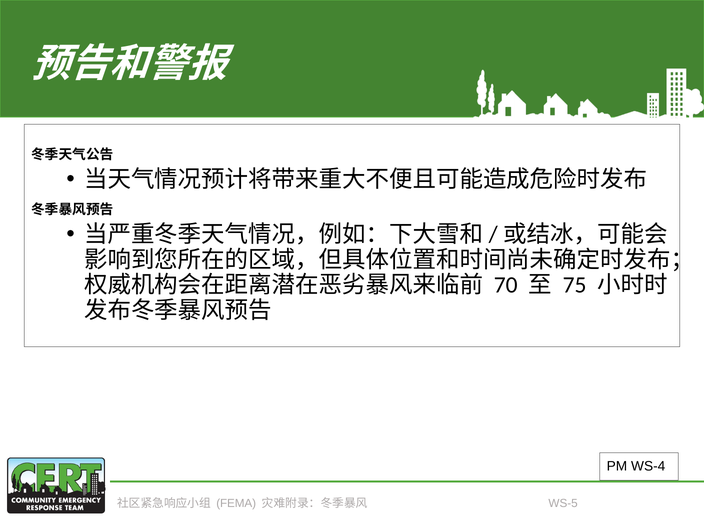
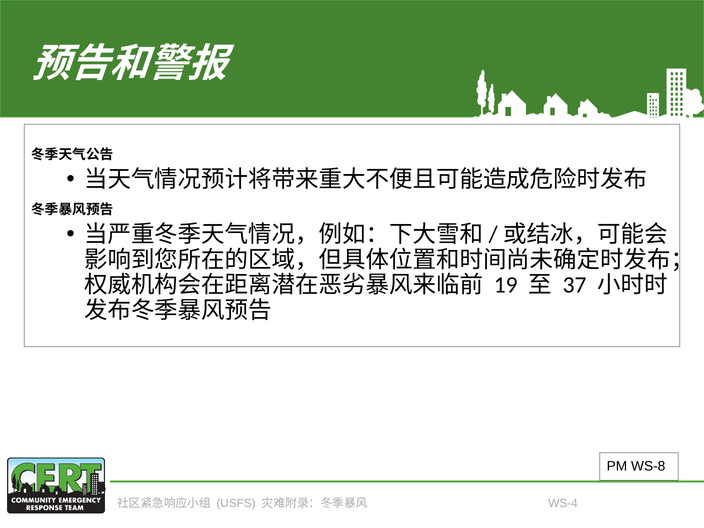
70: 70 -> 19
75: 75 -> 37
WS-4: WS-4 -> WS-8
FEMA: FEMA -> USFS
WS-5: WS-5 -> WS-4
